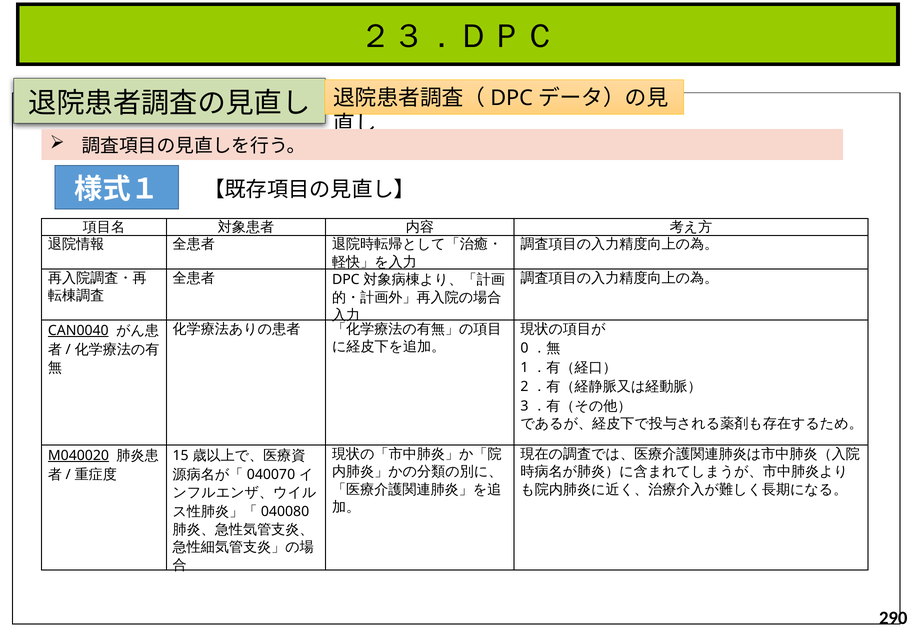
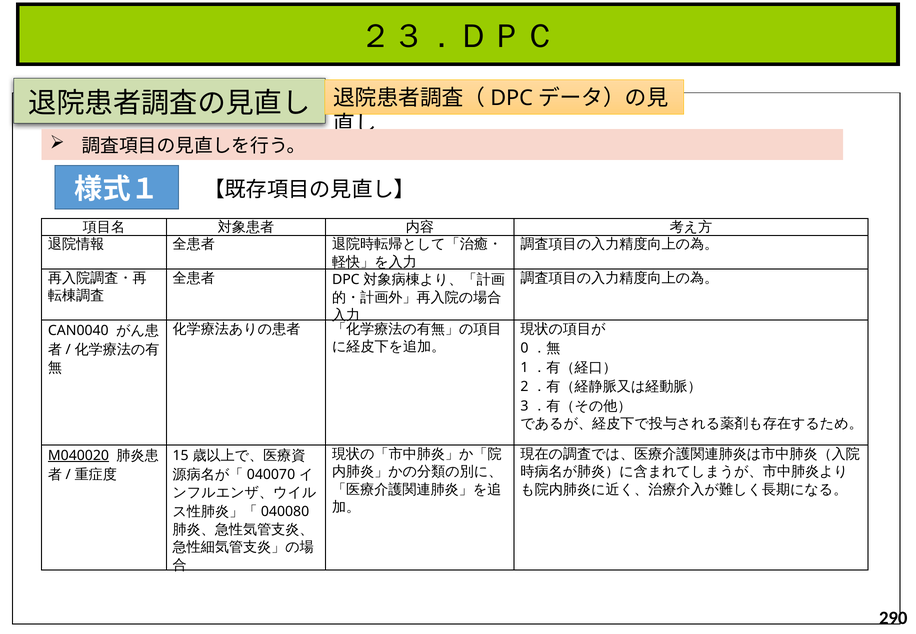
CAN0040 underline: present -> none
